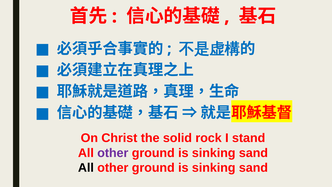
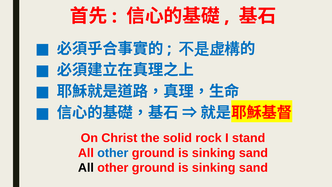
other at (113, 153) colour: purple -> blue
